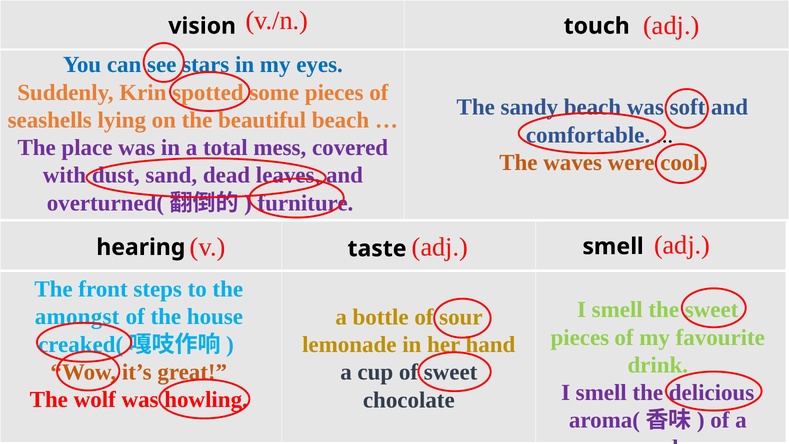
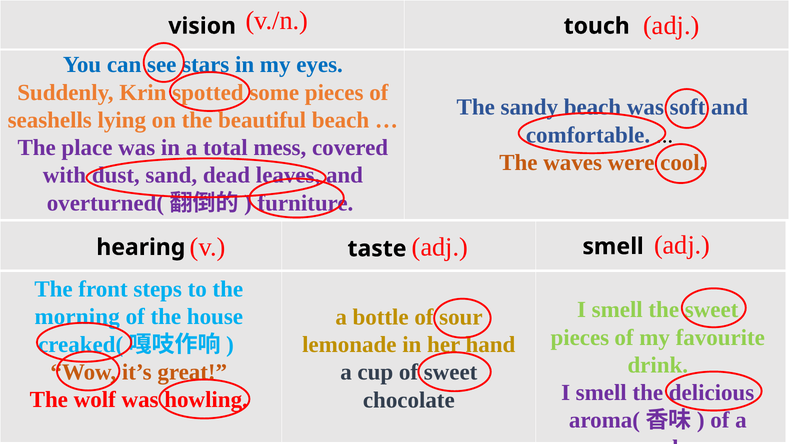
amongst: amongst -> morning
